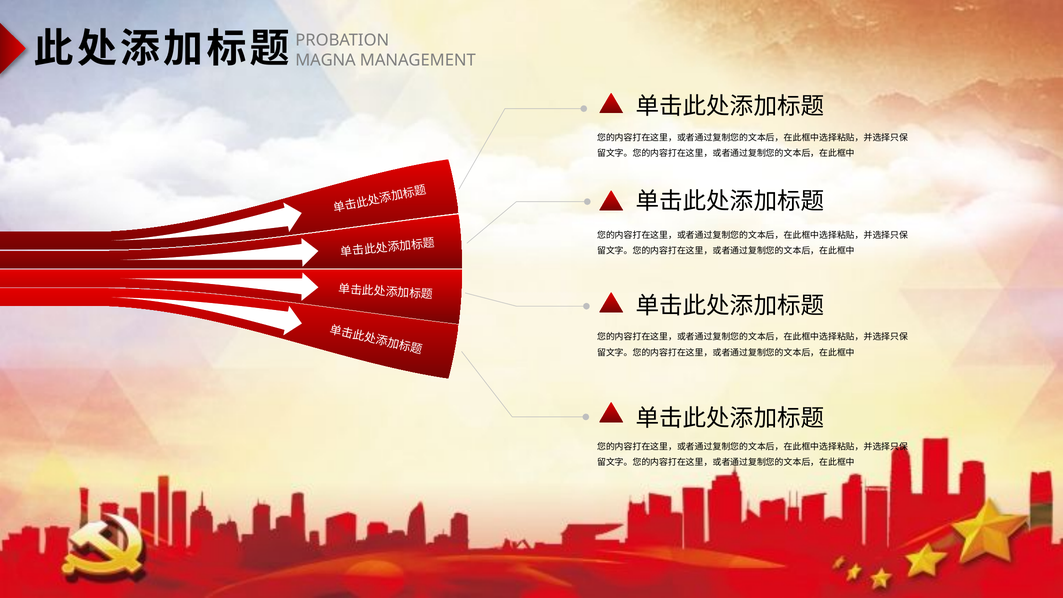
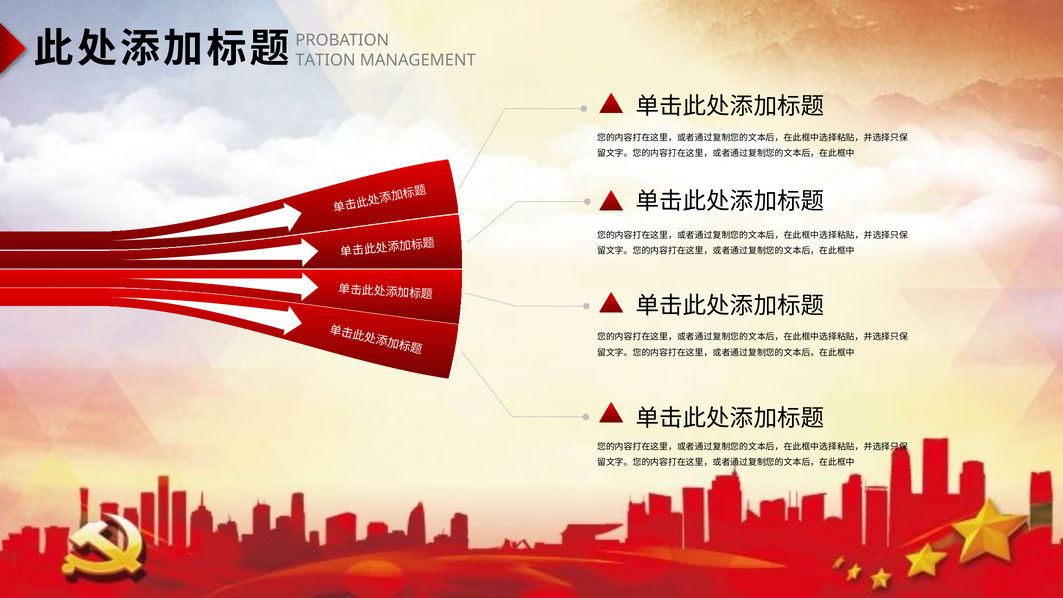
MAGNA: MAGNA -> TATION
